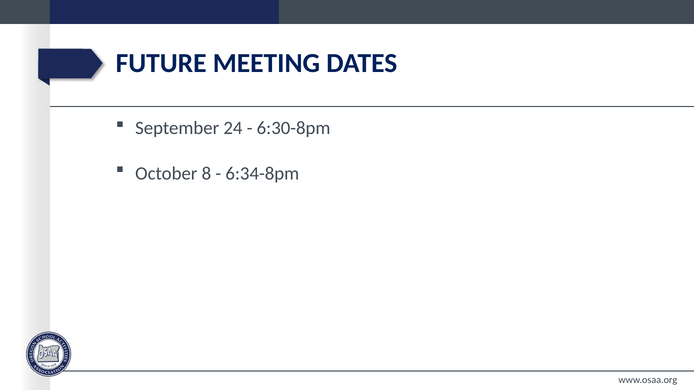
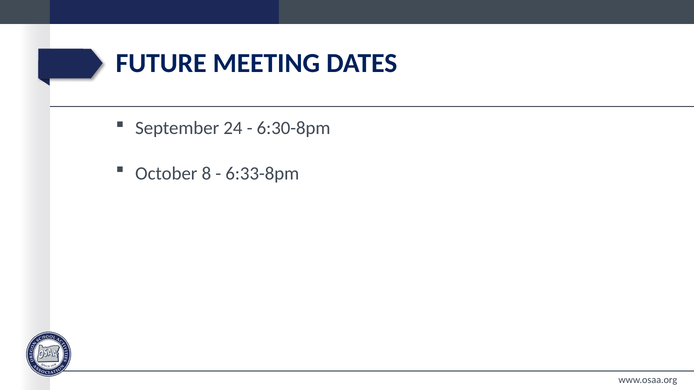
6:34-8pm: 6:34-8pm -> 6:33-8pm
